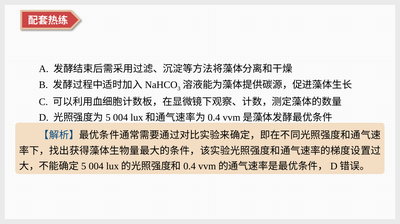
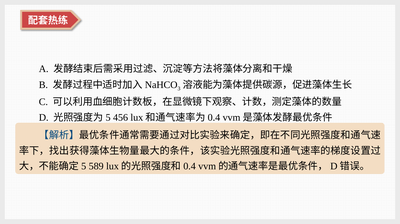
004 at (121, 118): 004 -> 456
004 at (96, 166): 004 -> 589
